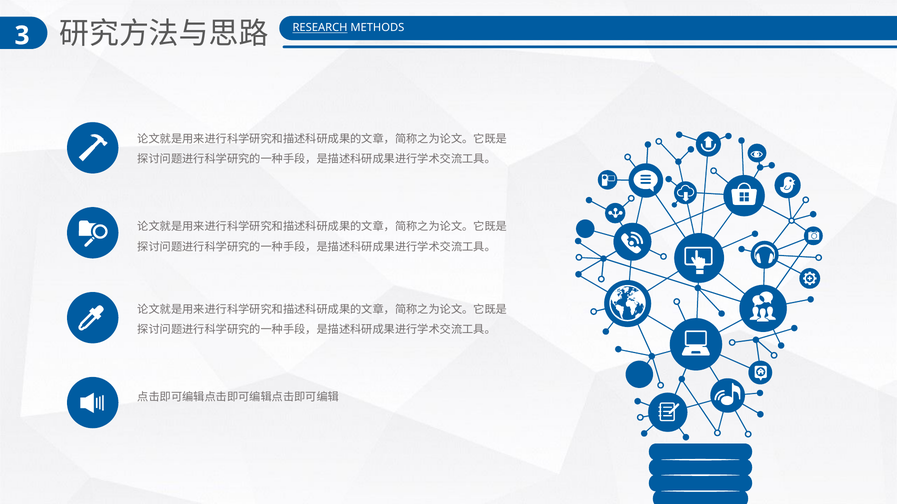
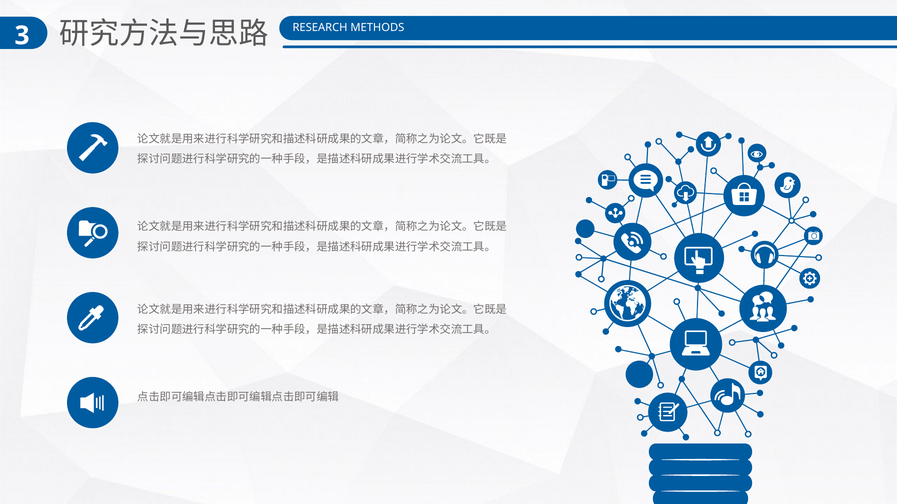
RESEARCH underline: present -> none
